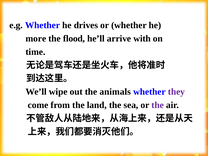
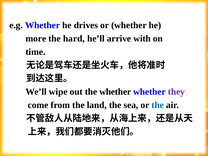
flood: flood -> hard
the animals: animals -> whether
the at (158, 105) colour: purple -> blue
